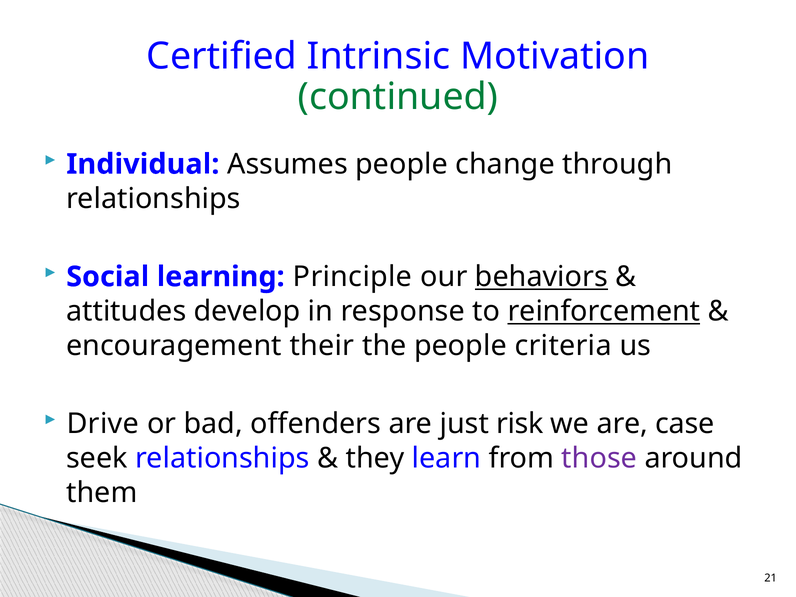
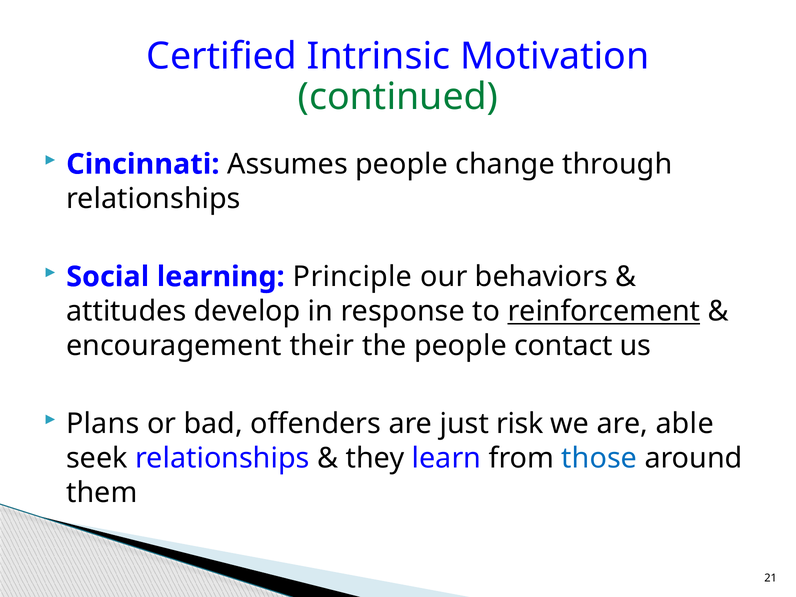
Individual: Individual -> Cincinnati
behaviors underline: present -> none
criteria: criteria -> contact
Drive: Drive -> Plans
case: case -> able
those colour: purple -> blue
